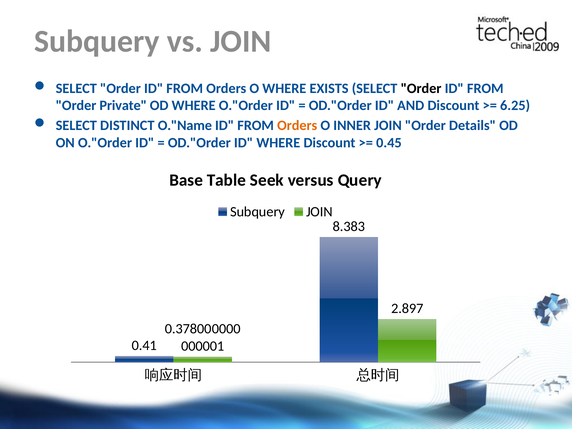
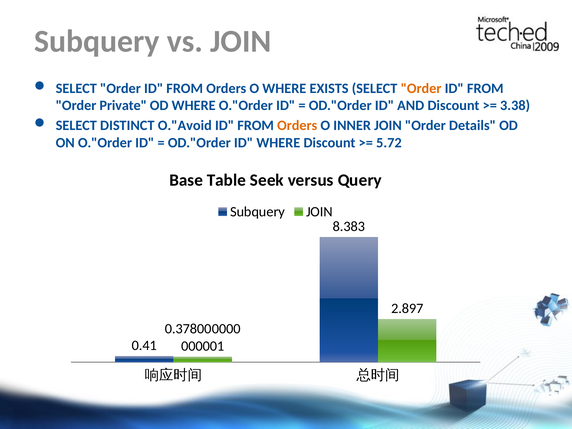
Order at (421, 88) colour: black -> orange
6.25: 6.25 -> 3.38
O."Name: O."Name -> O."Avoid
0.45: 0.45 -> 5.72
